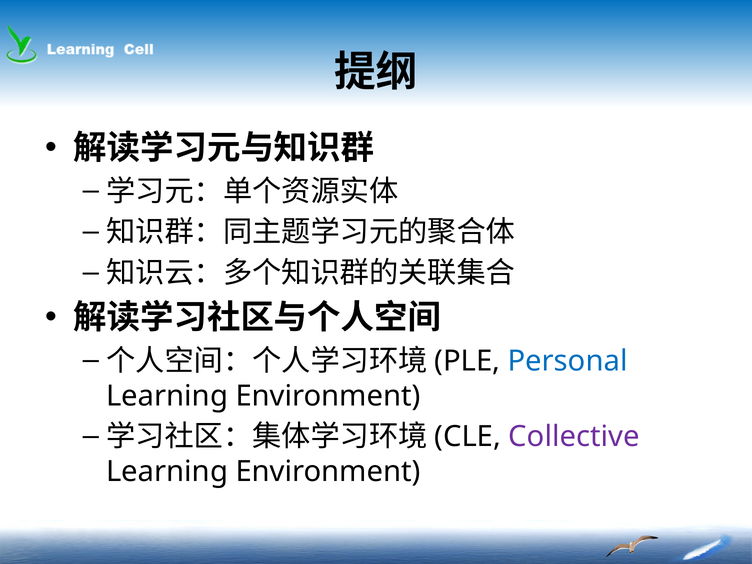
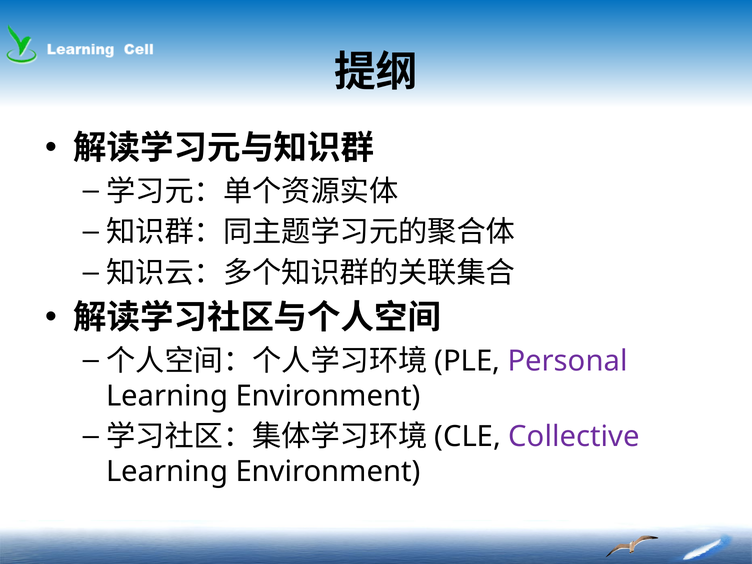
Personal colour: blue -> purple
